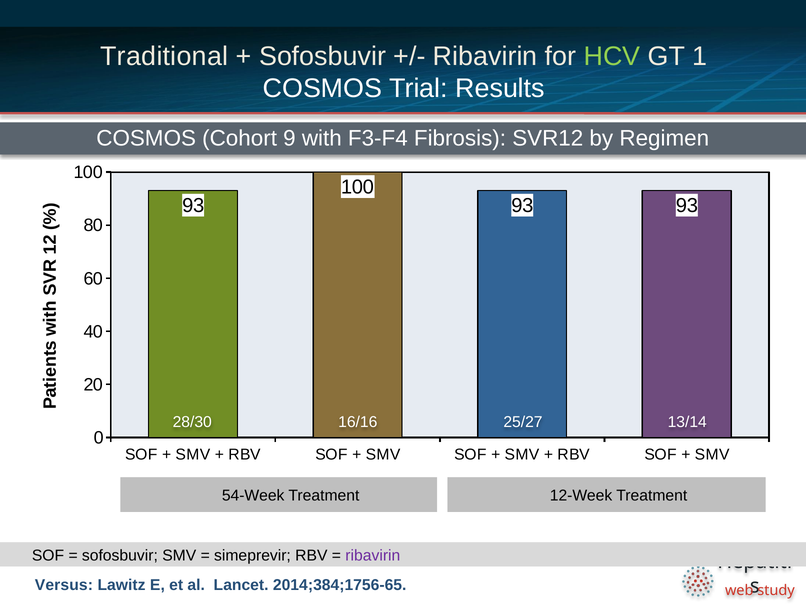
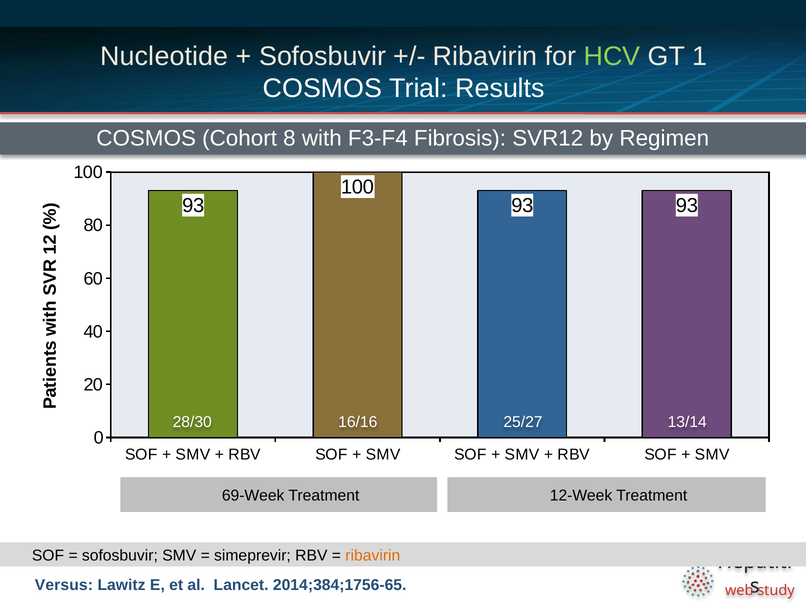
Traditional: Traditional -> Nucleotide
9: 9 -> 8
54-Week: 54-Week -> 69-Week
ribavirin at (373, 555) colour: purple -> orange
